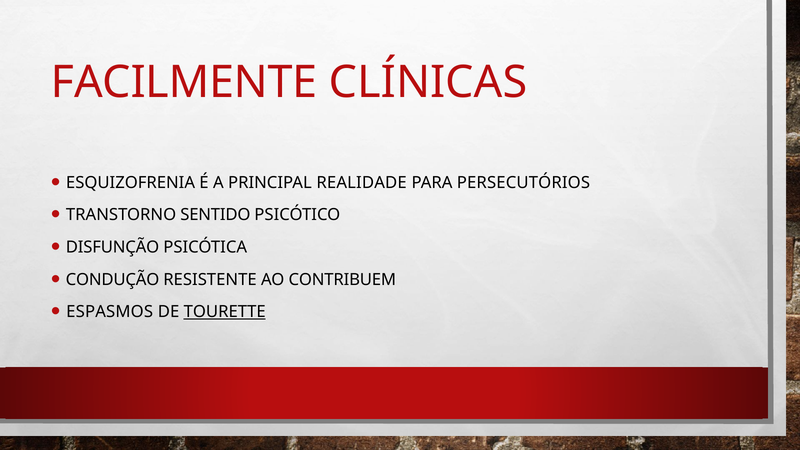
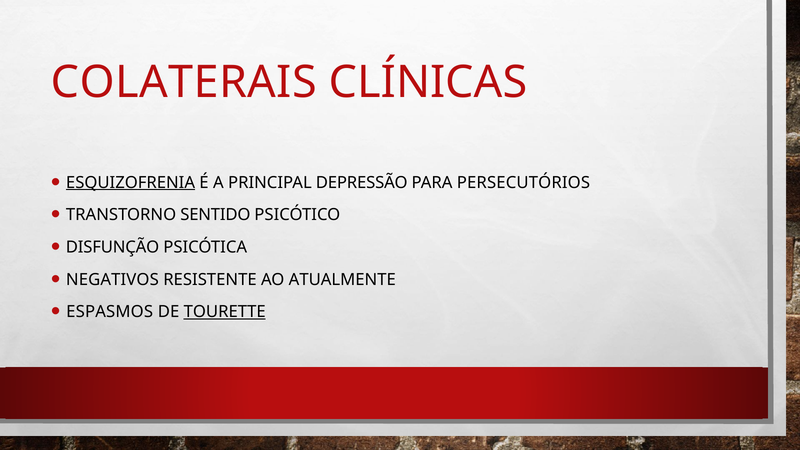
FACILMENTE: FACILMENTE -> COLATERAIS
ESQUIZOFRENIA underline: none -> present
REALIDADE: REALIDADE -> DEPRESSÃO
CONDUÇÃO: CONDUÇÃO -> NEGATIVOS
CONTRIBUEM: CONTRIBUEM -> ATUALMENTE
